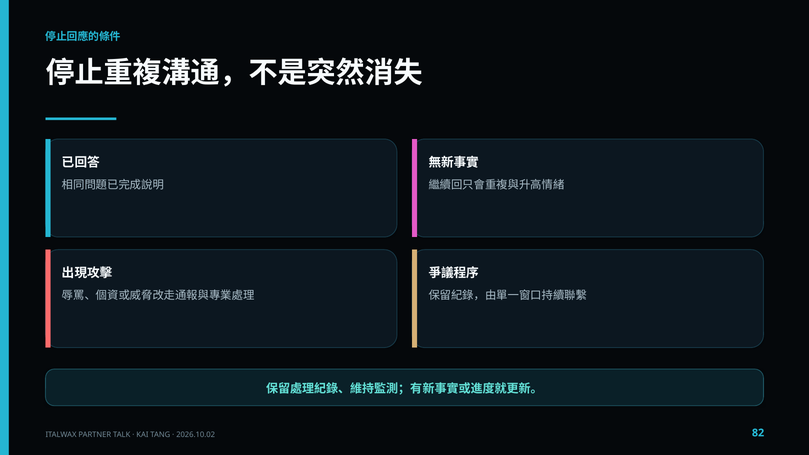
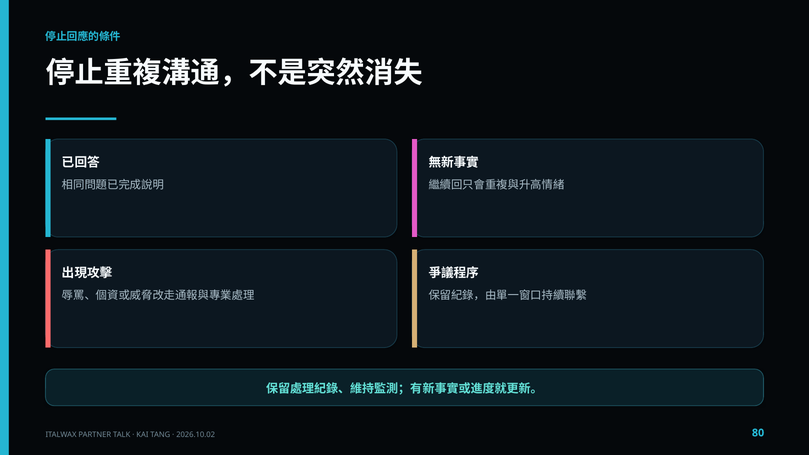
82: 82 -> 80
